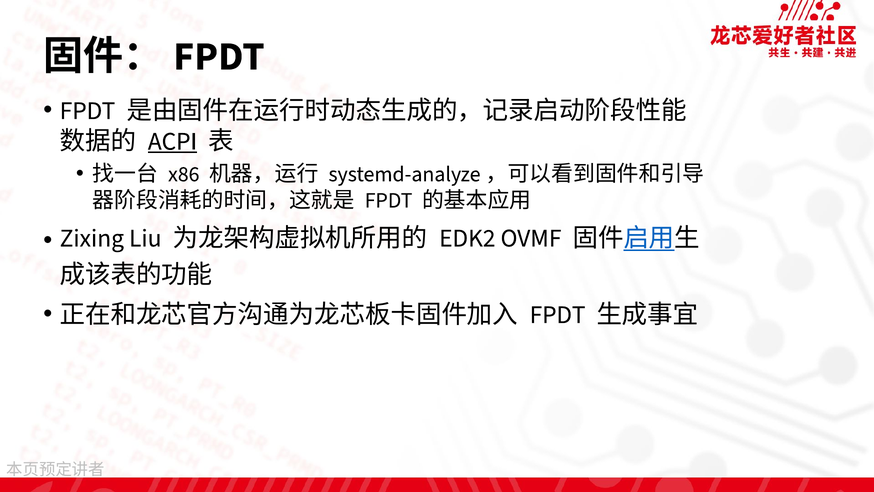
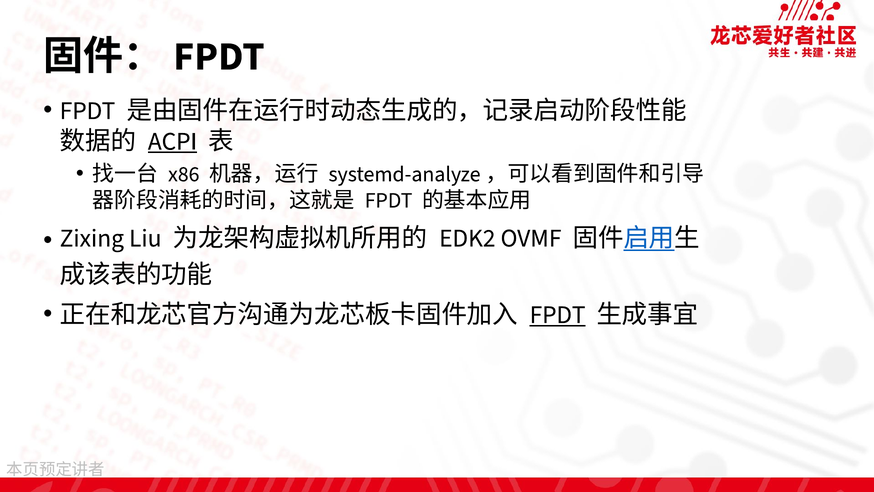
FPDT at (558, 314) underline: none -> present
